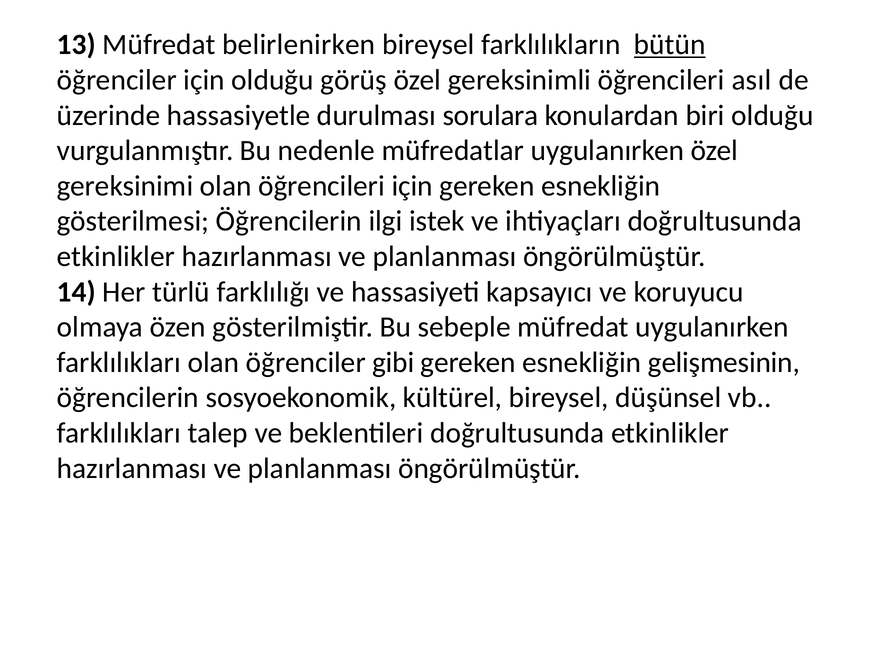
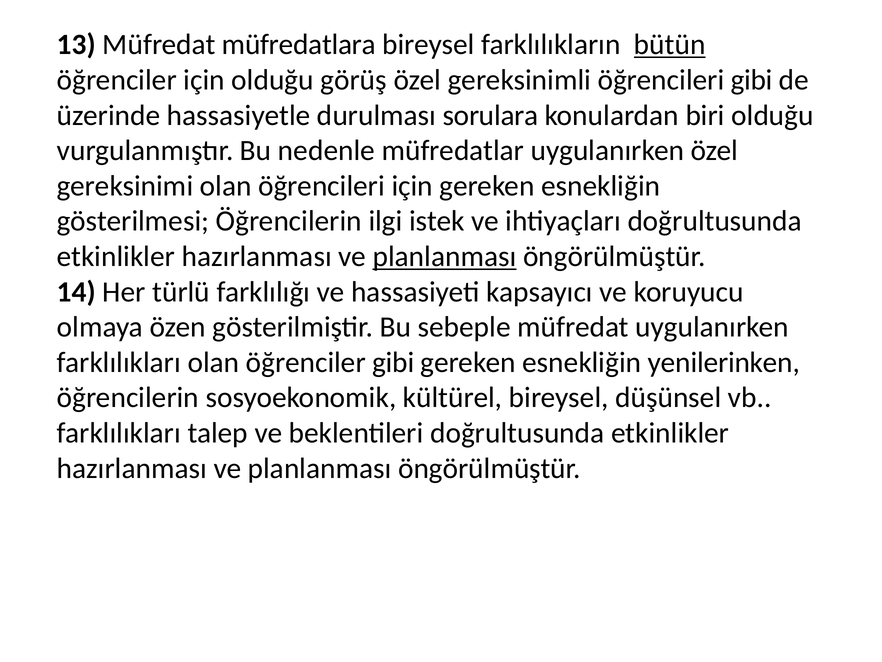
belirlenirken: belirlenirken -> müfredatlara
öğrencileri asıl: asıl -> gibi
planlanması at (445, 256) underline: none -> present
gelişmesinin: gelişmesinin -> yenilerinken
